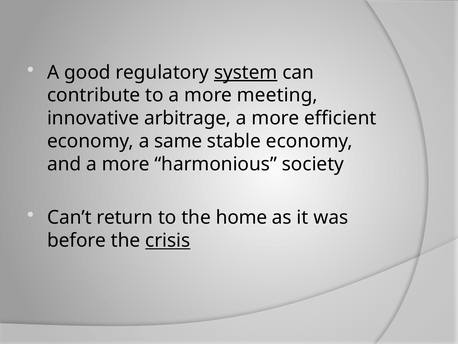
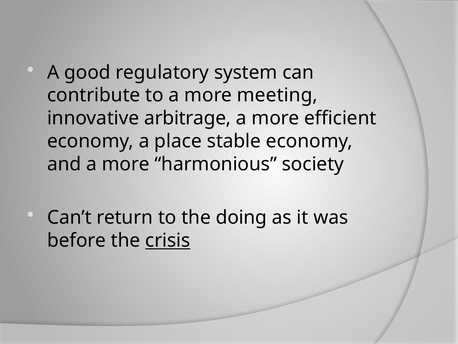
system underline: present -> none
same: same -> place
home: home -> doing
